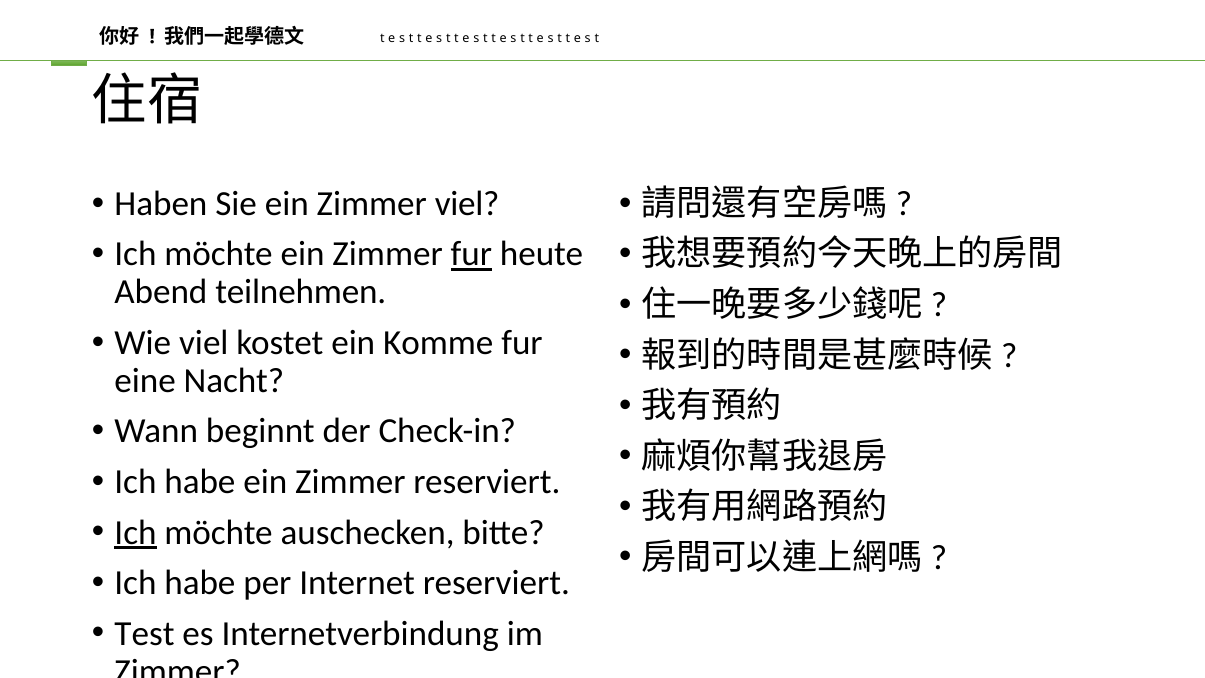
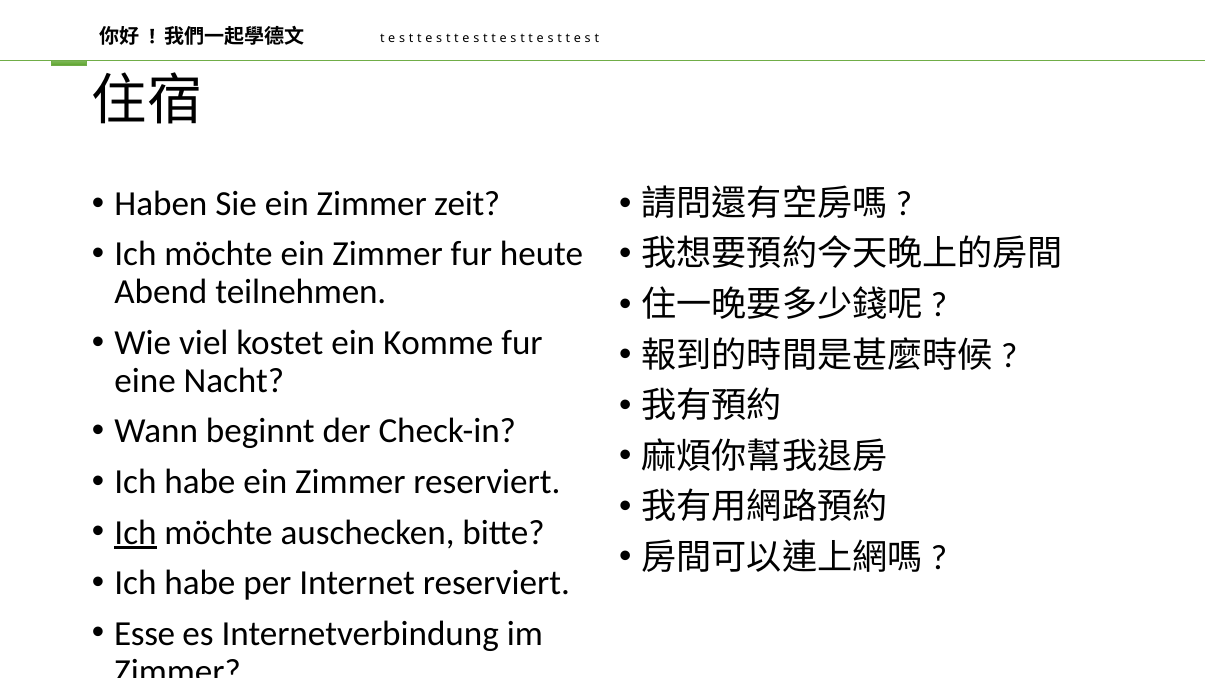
Zimmer viel: viel -> zeit
fur at (471, 254) underline: present -> none
Test: Test -> Esse
